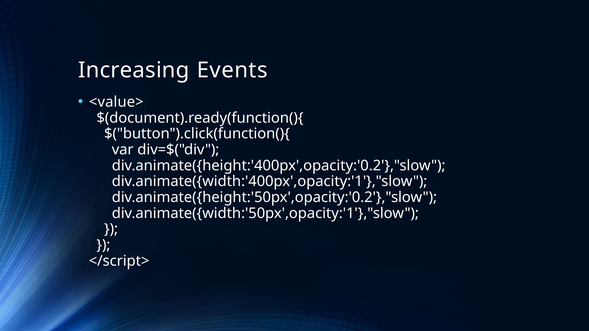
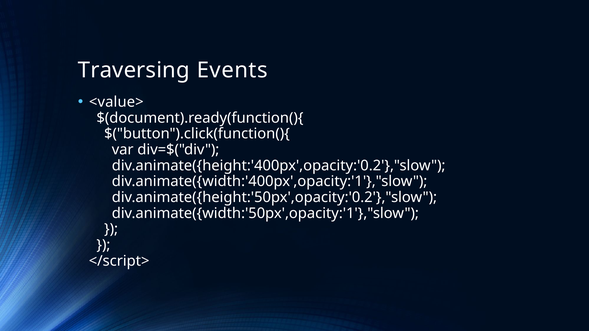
Increasing: Increasing -> Traversing
